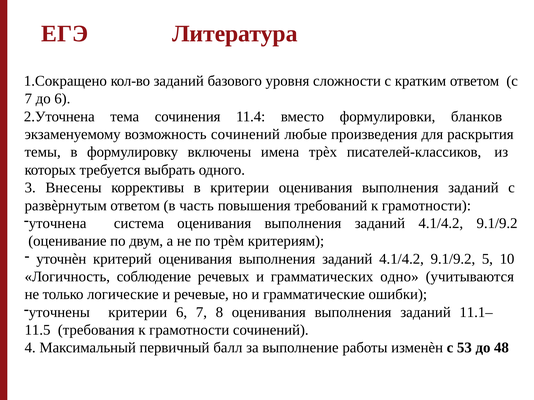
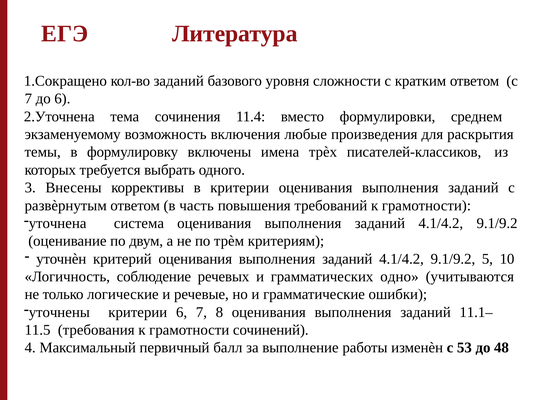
бланков: бланков -> среднем
возможность сочинений: сочинений -> включения
